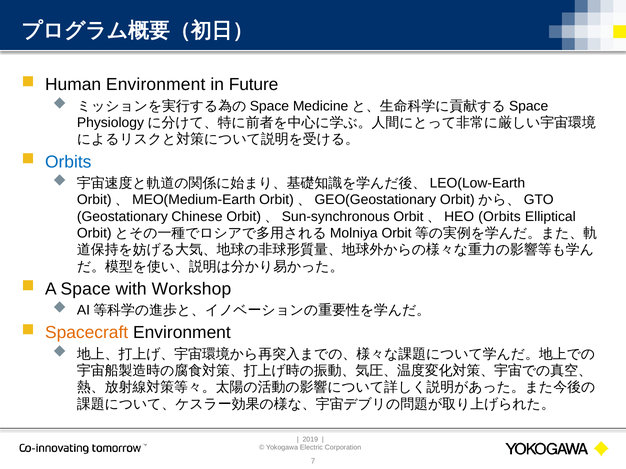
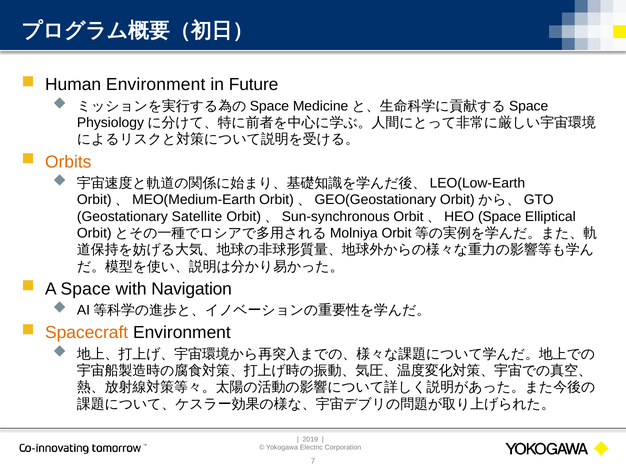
Orbits at (68, 162) colour: blue -> orange
Chinese: Chinese -> Satellite
Orbits at (500, 217): Orbits -> Space
Workshop: Workshop -> Navigation
